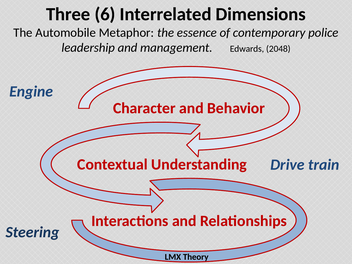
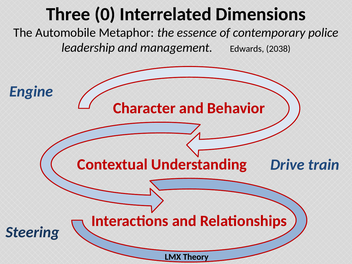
6: 6 -> 0
2048: 2048 -> 2038
